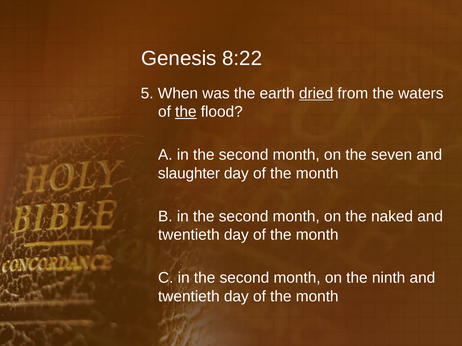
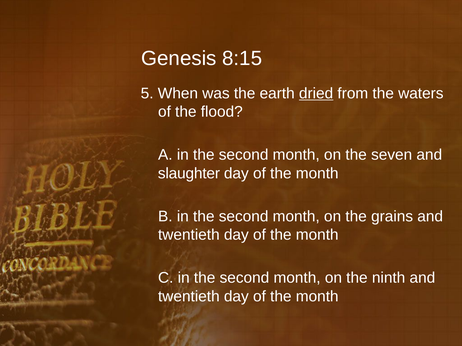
8:22: 8:22 -> 8:15
the at (186, 112) underline: present -> none
naked: naked -> grains
